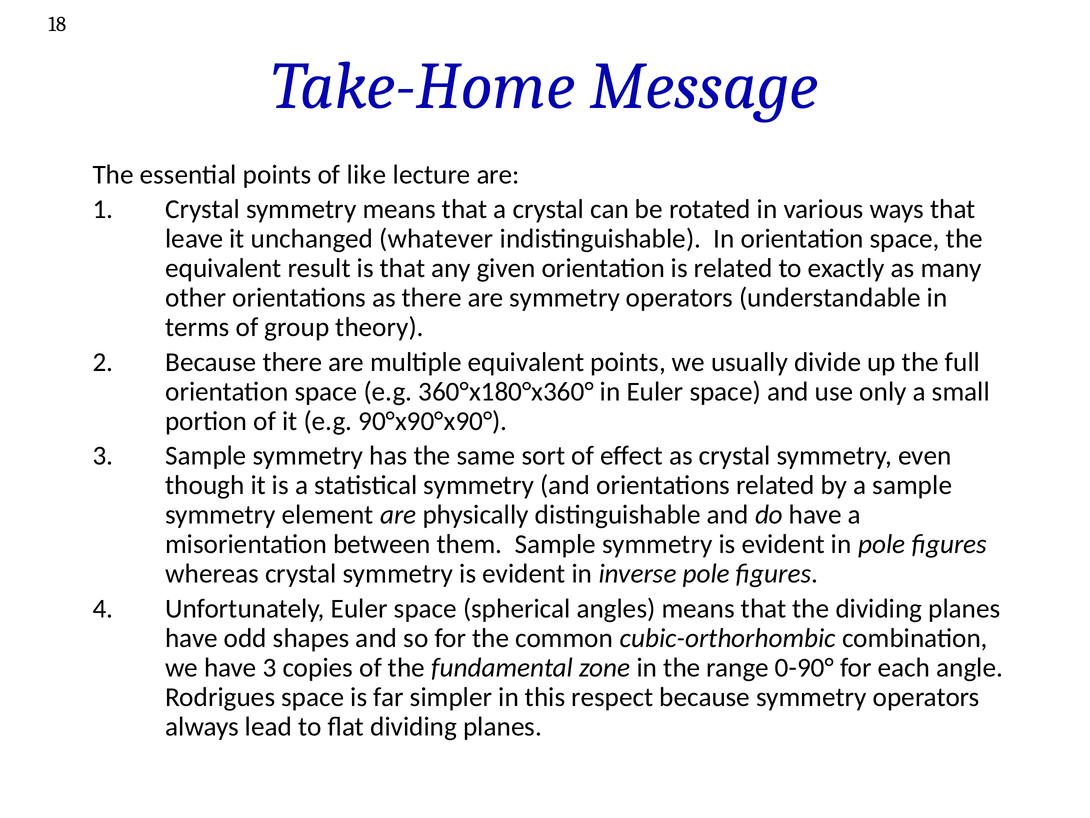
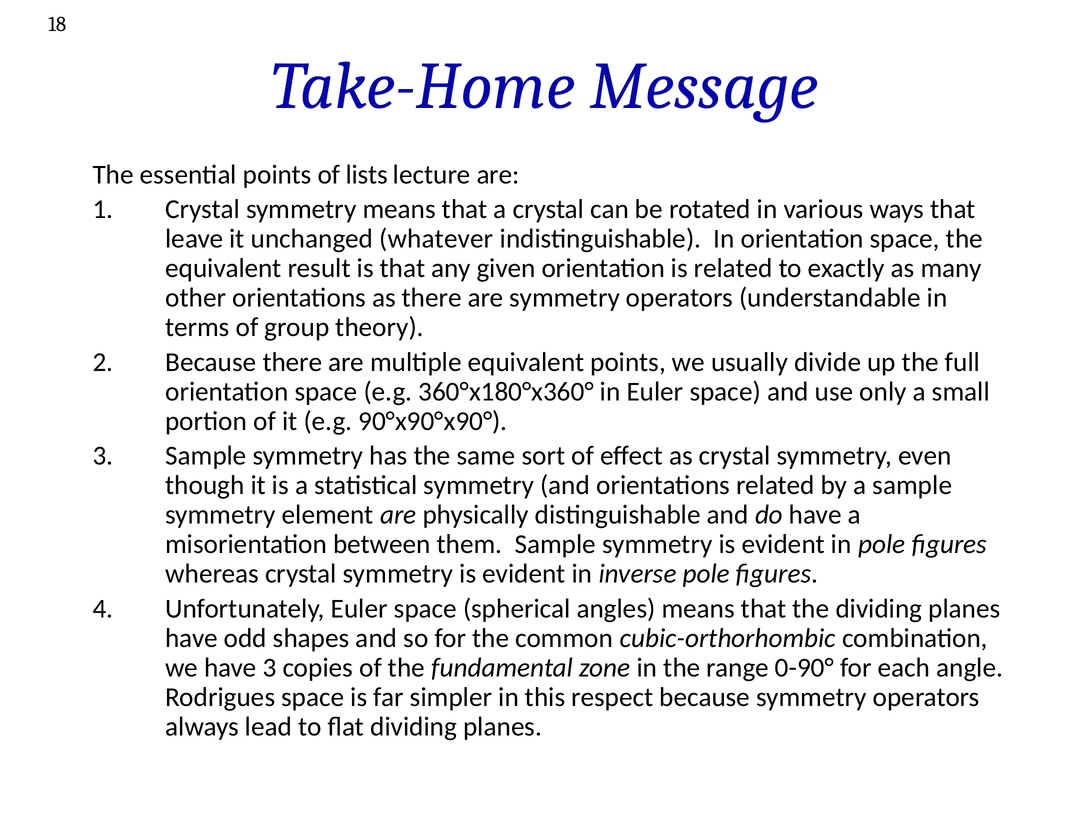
like: like -> lists
